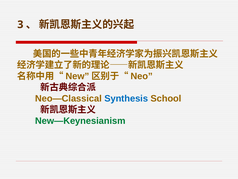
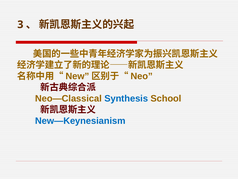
New—Keynesianism colour: green -> blue
